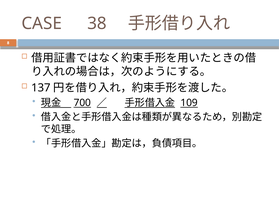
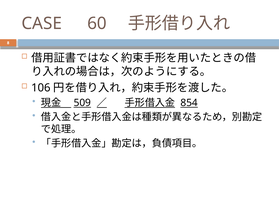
38: 38 -> 60
137: 137 -> 106
700: 700 -> 509
109: 109 -> 854
